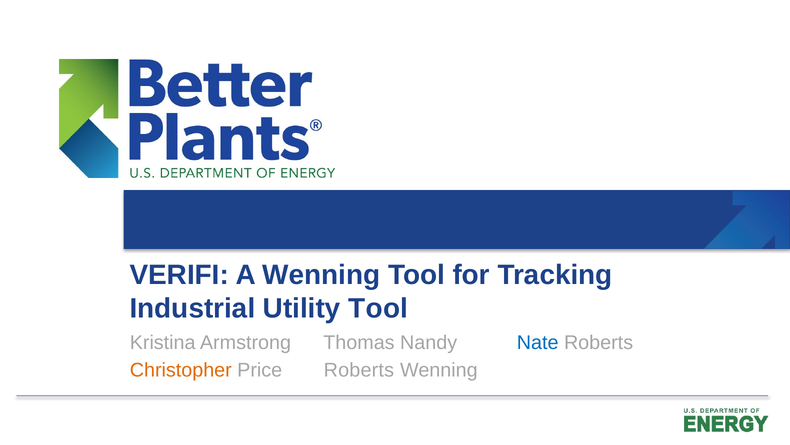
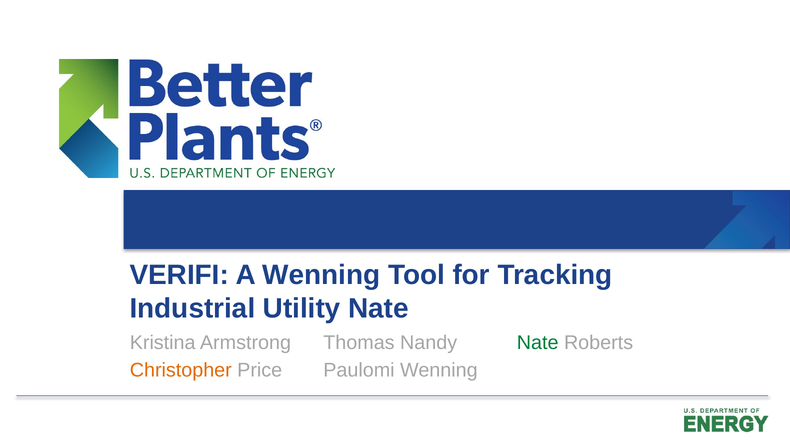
Utility Tool: Tool -> Nate
Nate at (538, 342) colour: blue -> green
Roberts at (359, 370): Roberts -> Paulomi
